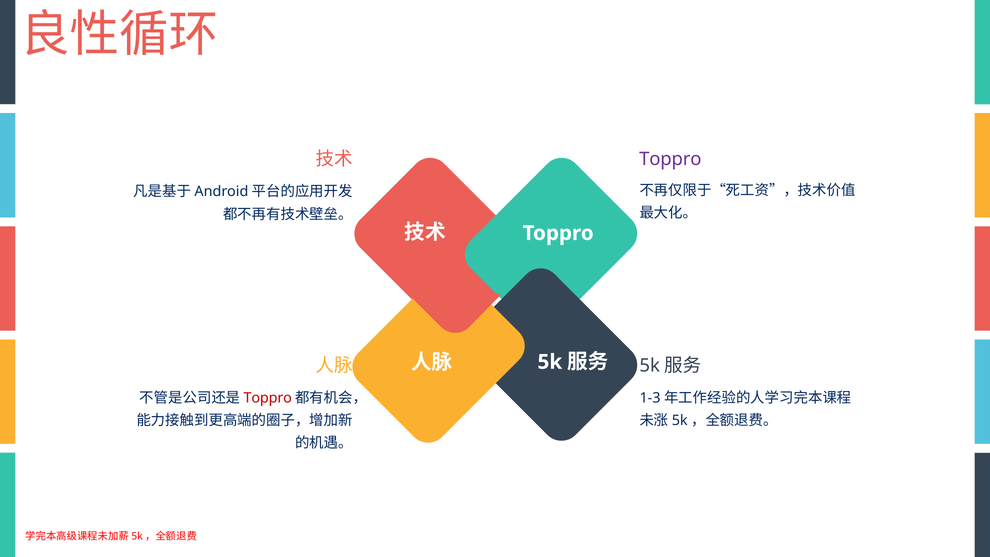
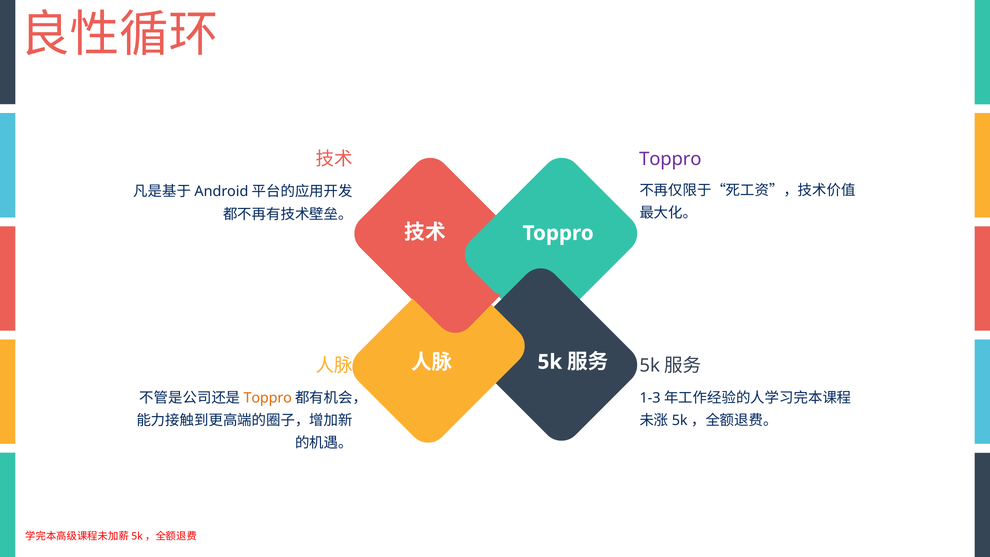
Toppro at (268, 398) colour: red -> orange
